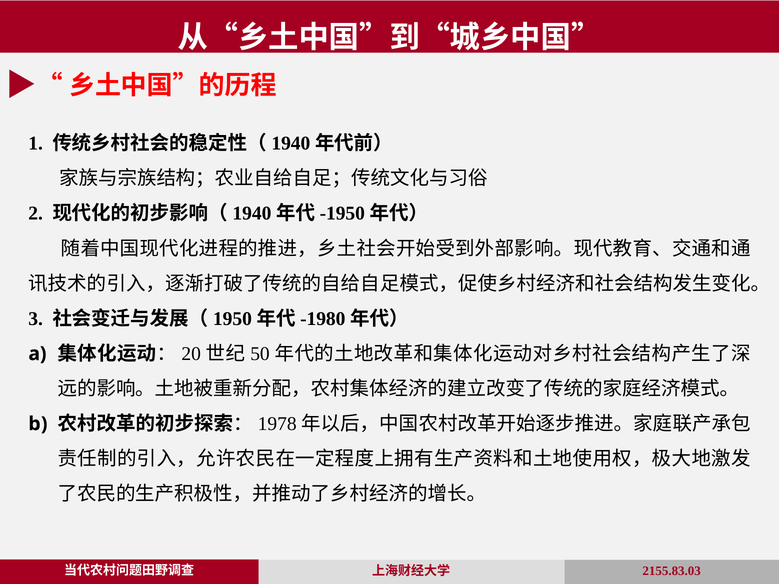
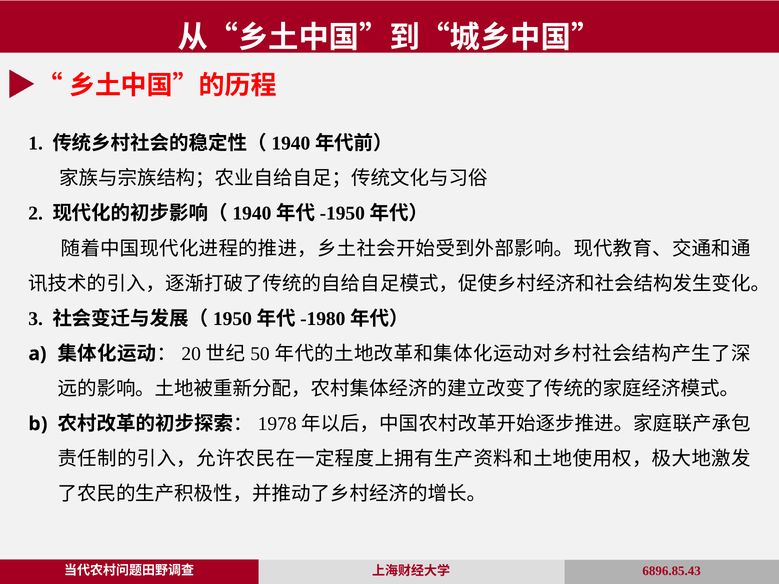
2155.83.03: 2155.83.03 -> 6896.85.43
